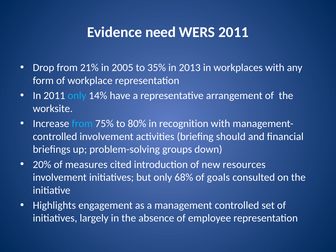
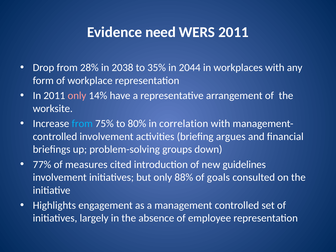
21%: 21% -> 28%
2005: 2005 -> 2038
2013: 2013 -> 2044
only at (77, 96) colour: light blue -> pink
recognition: recognition -> correlation
should: should -> argues
20%: 20% -> 77%
resources: resources -> guidelines
68%: 68% -> 88%
